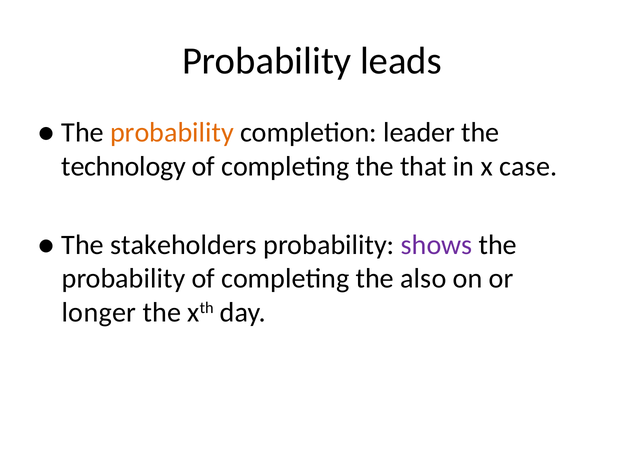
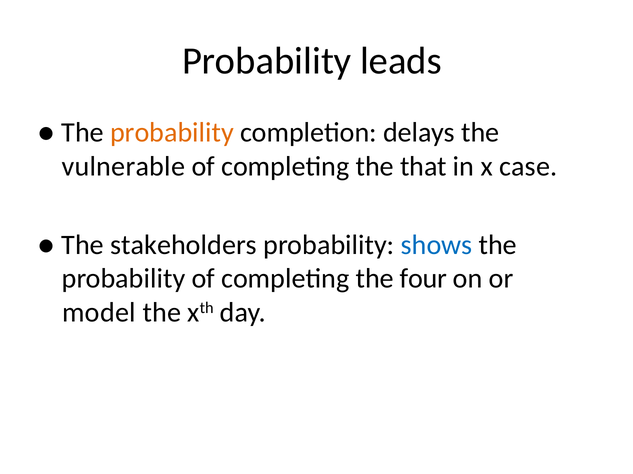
leader: leader -> delays
technology: technology -> vulnerable
shows colour: purple -> blue
also: also -> four
longer: longer -> model
